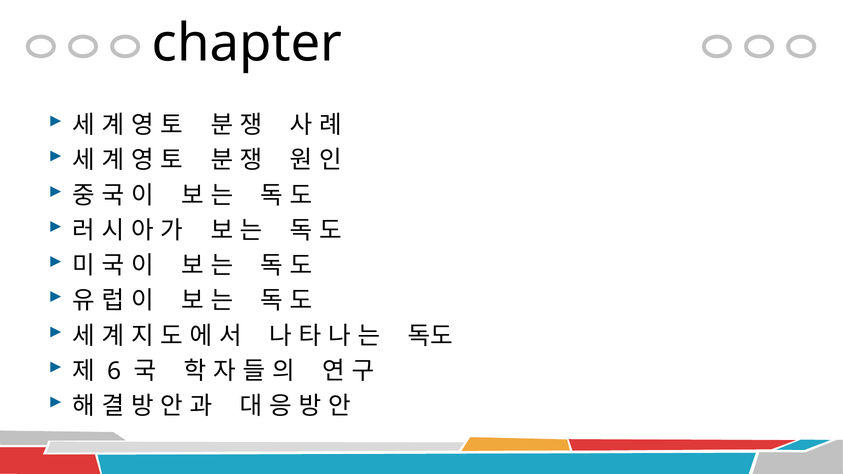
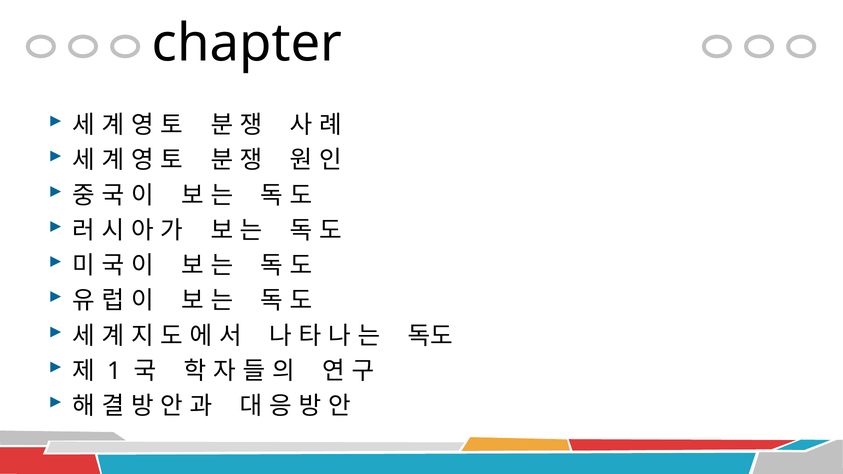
6: 6 -> 1
